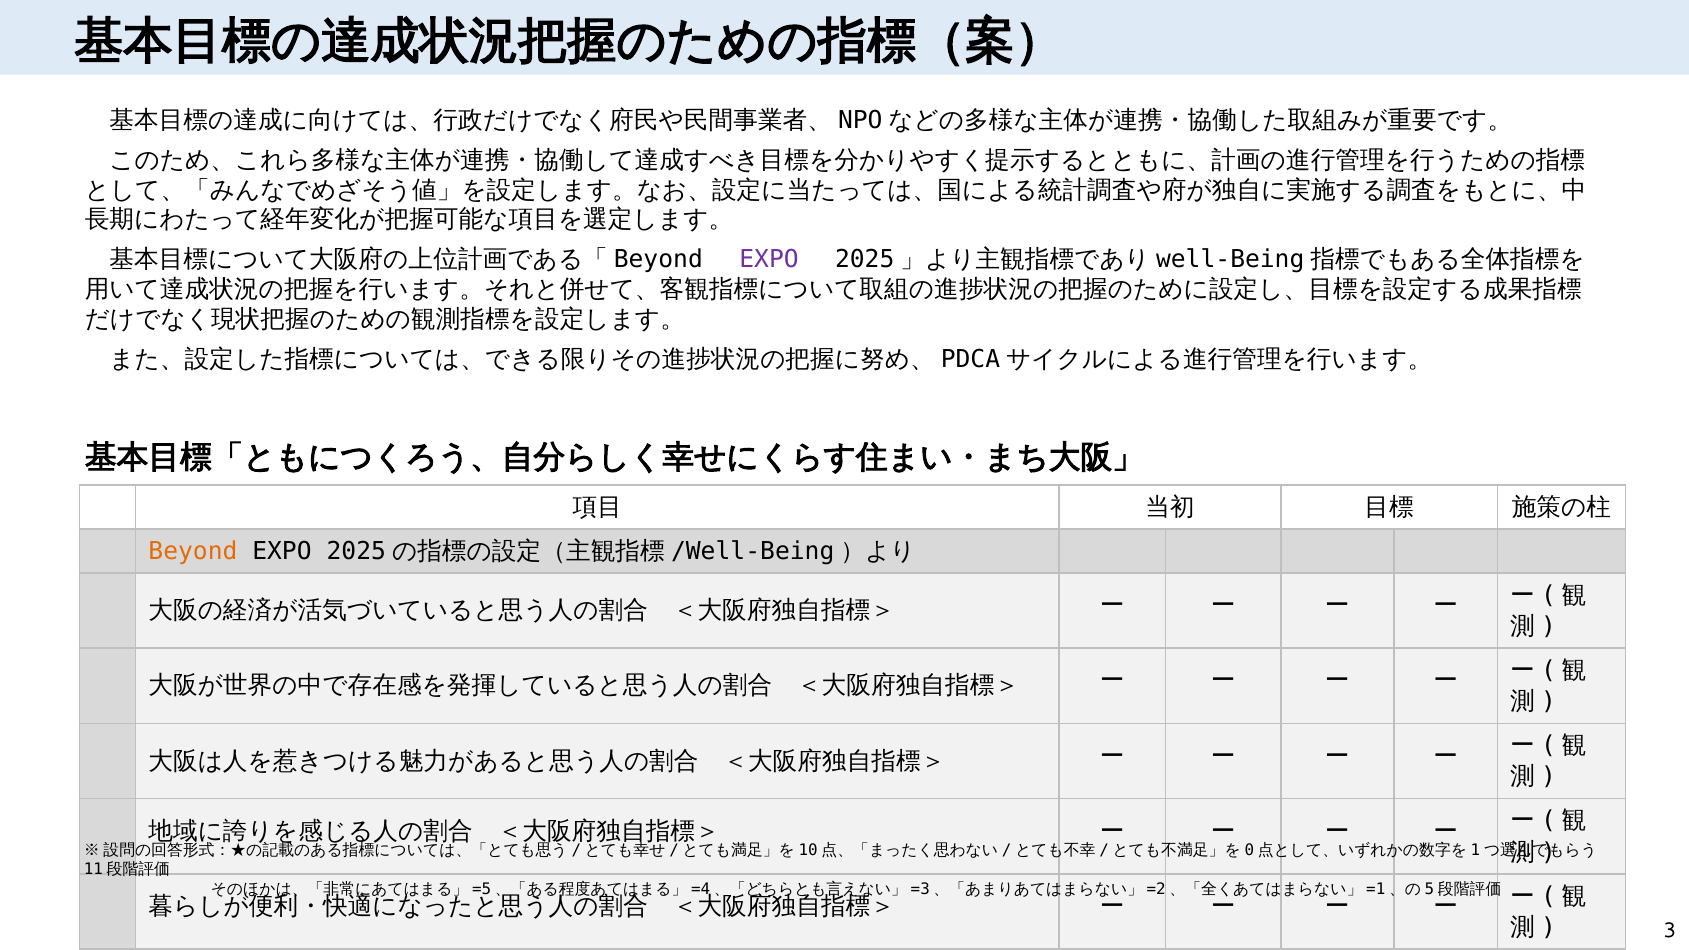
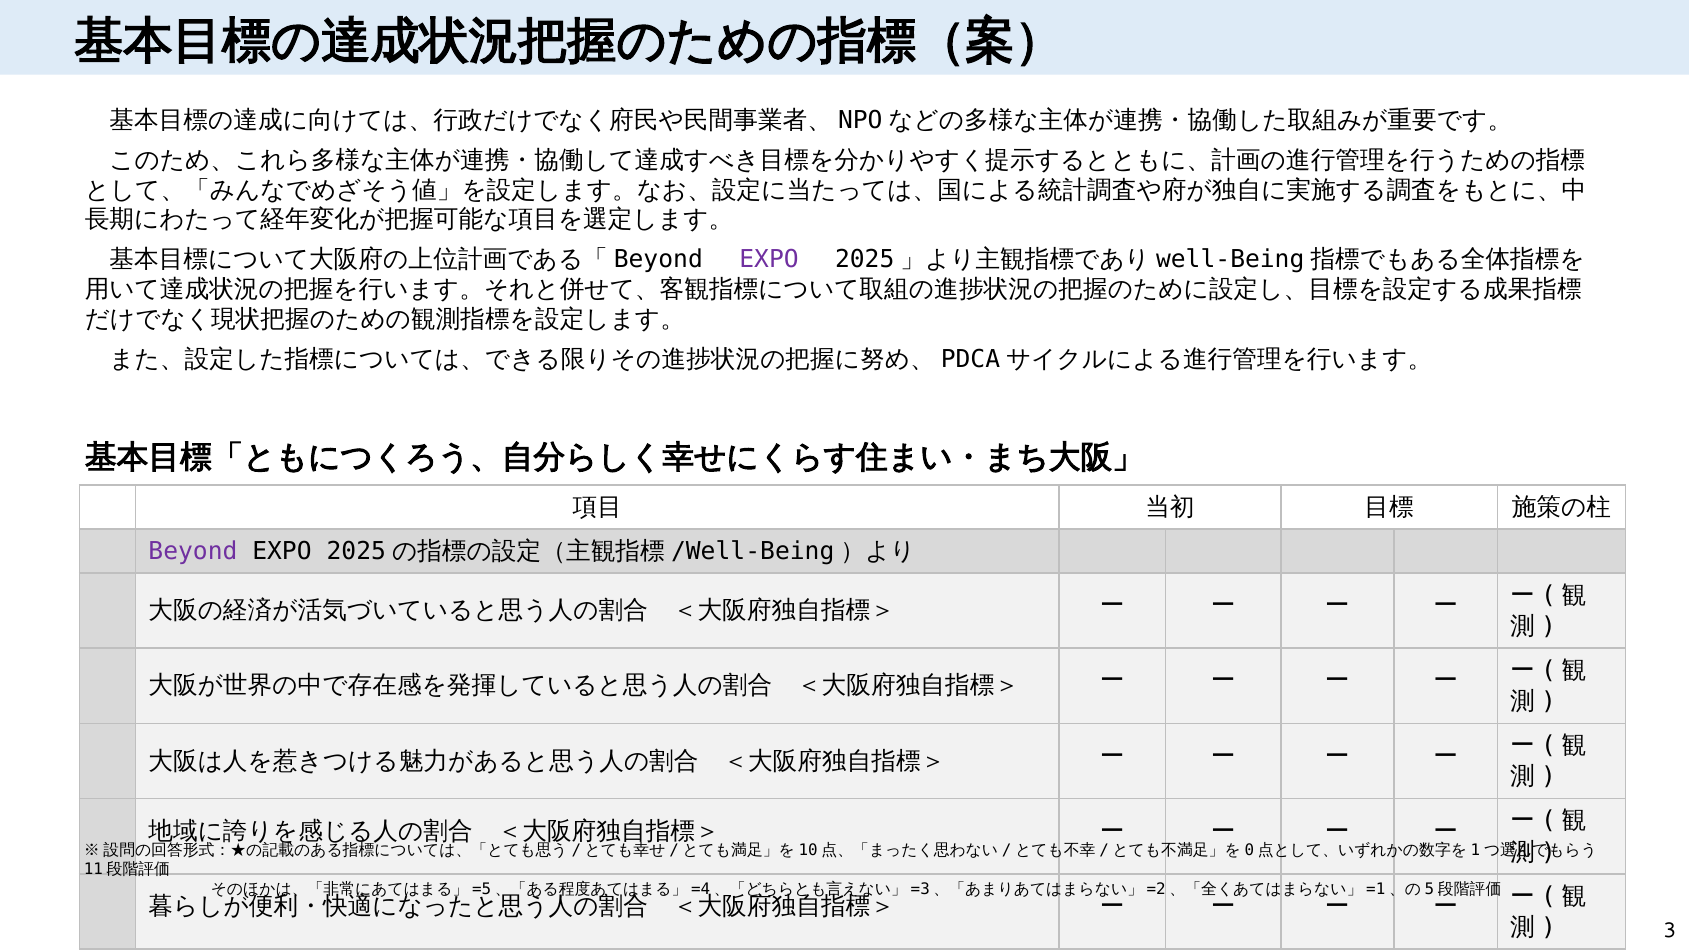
Beyond colour: orange -> purple
